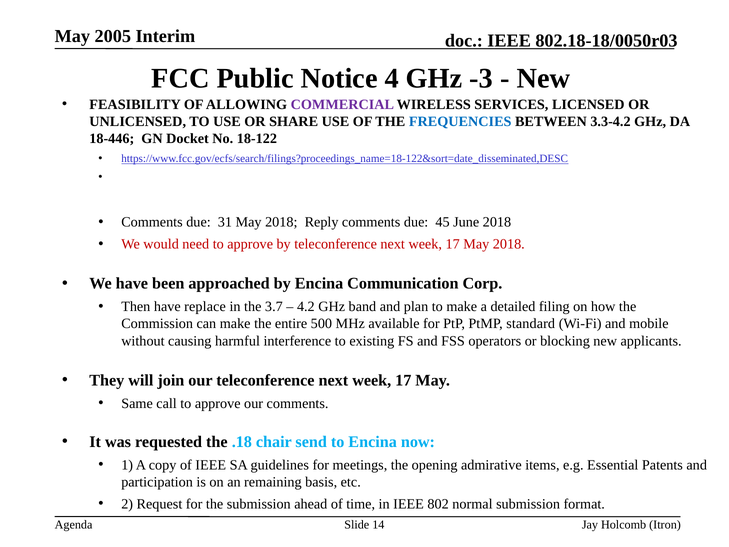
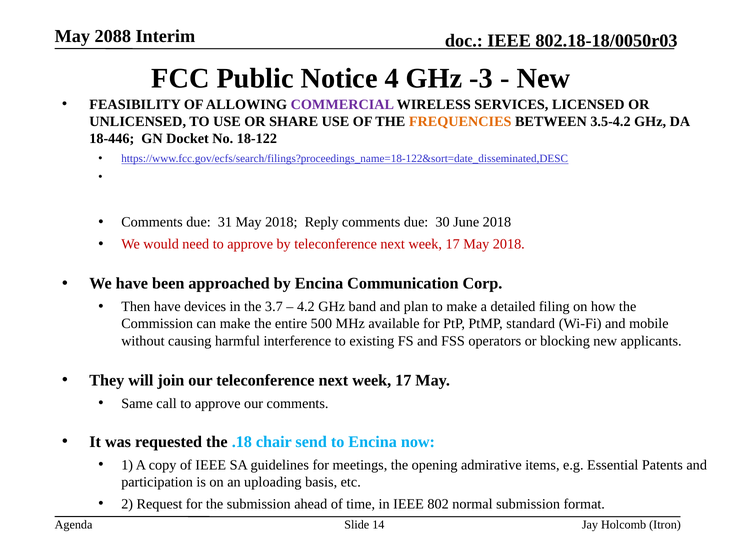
2005: 2005 -> 2088
FREQUENCIES colour: blue -> orange
3.3-4.2: 3.3-4.2 -> 3.5-4.2
45: 45 -> 30
replace: replace -> devices
remaining: remaining -> uploading
